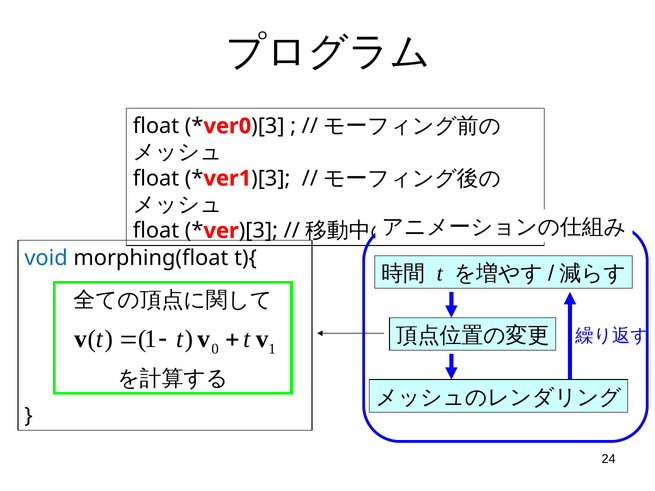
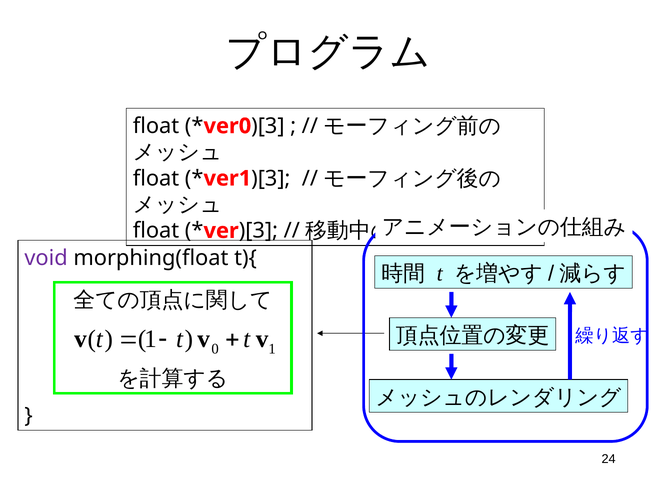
void colour: blue -> purple
